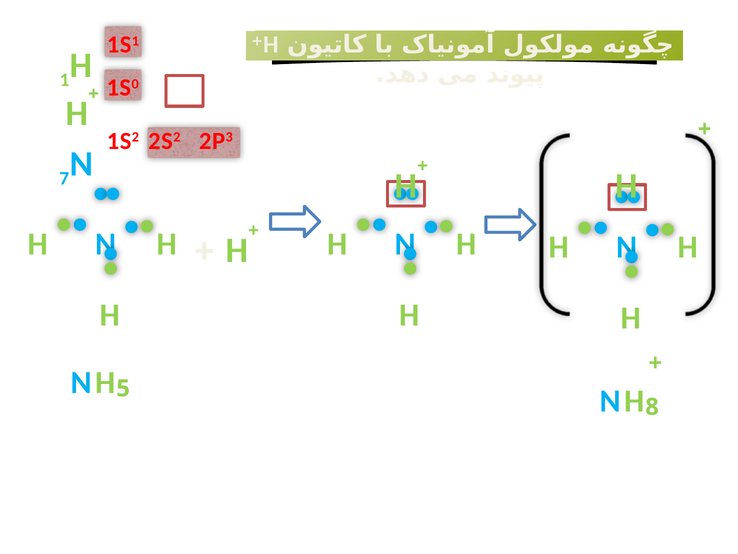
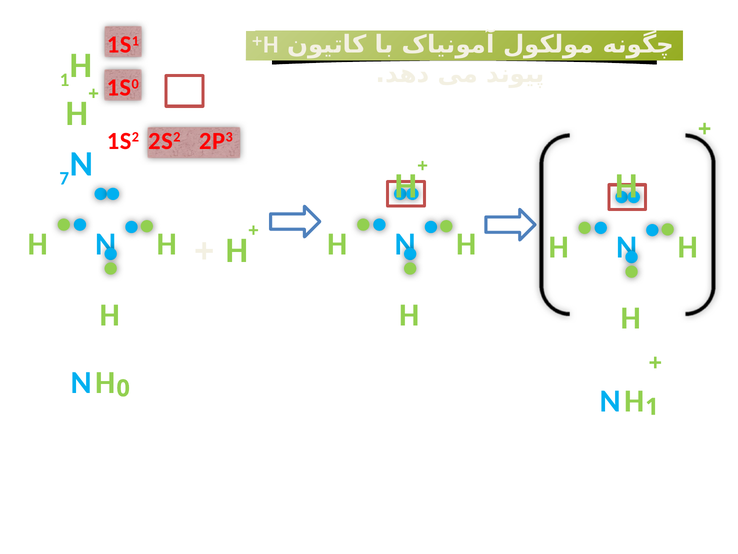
5: 5 -> 0
8 at (652, 407): 8 -> 1
